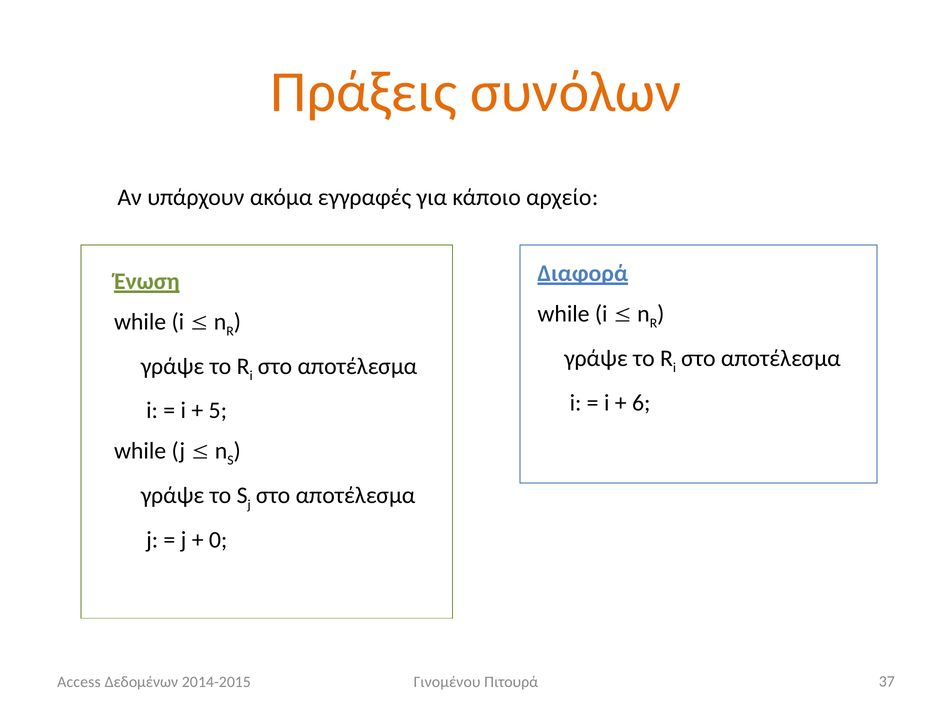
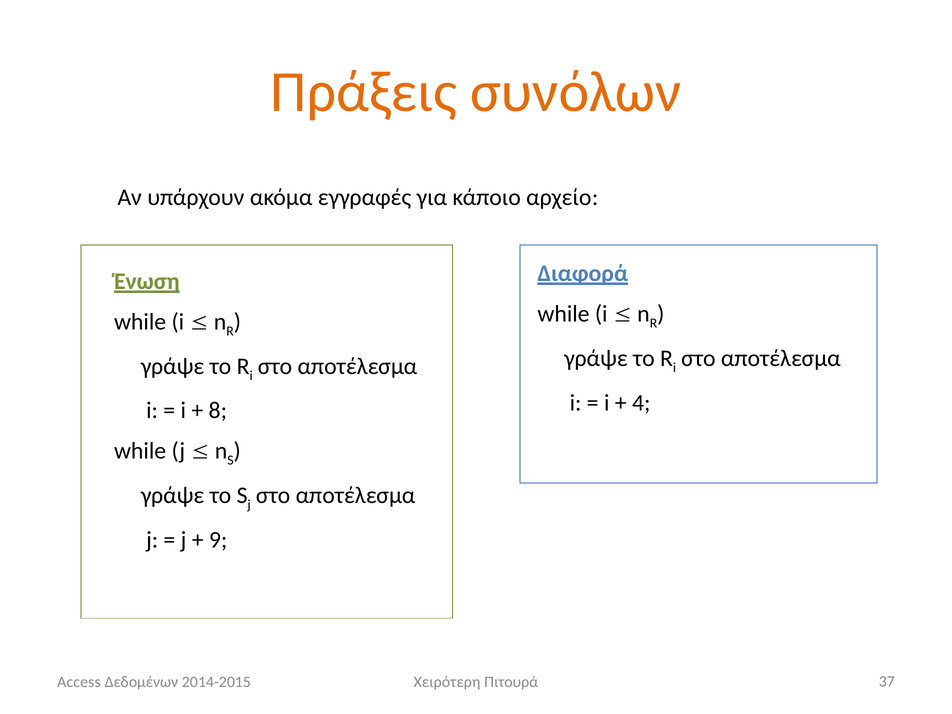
6: 6 -> 4
5: 5 -> 8
0: 0 -> 9
Γινομένου: Γινομένου -> Χειρότερη
